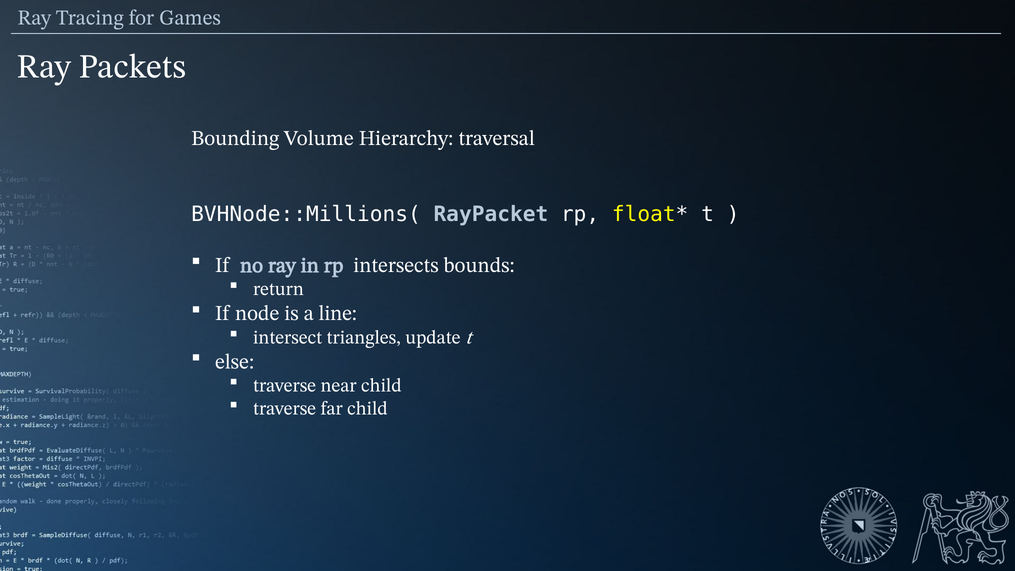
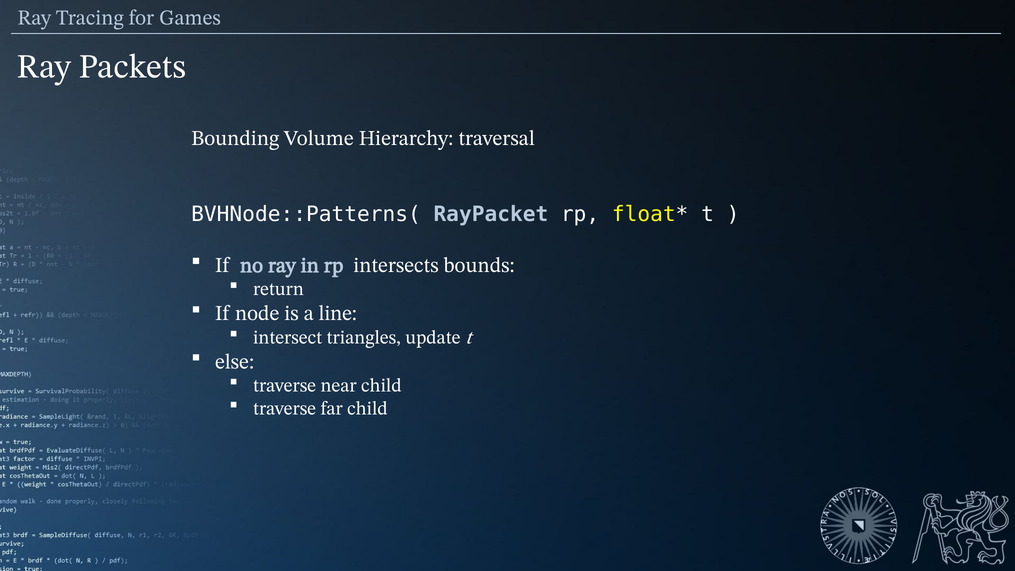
BVHNode::Millions(: BVHNode::Millions( -> BVHNode::Patterns(
